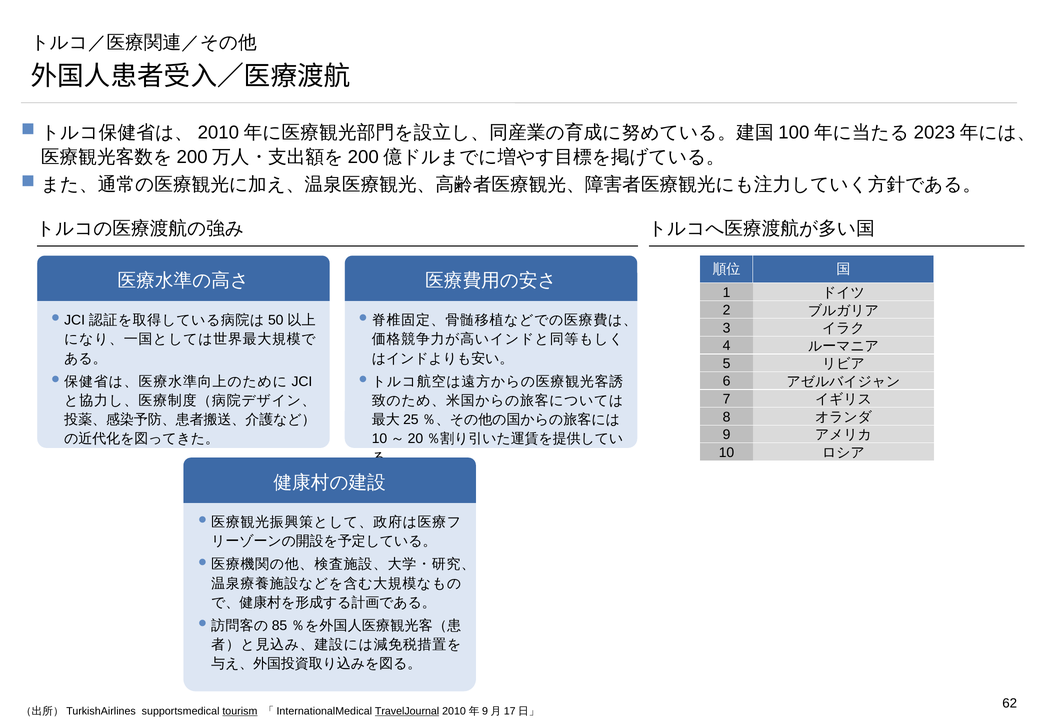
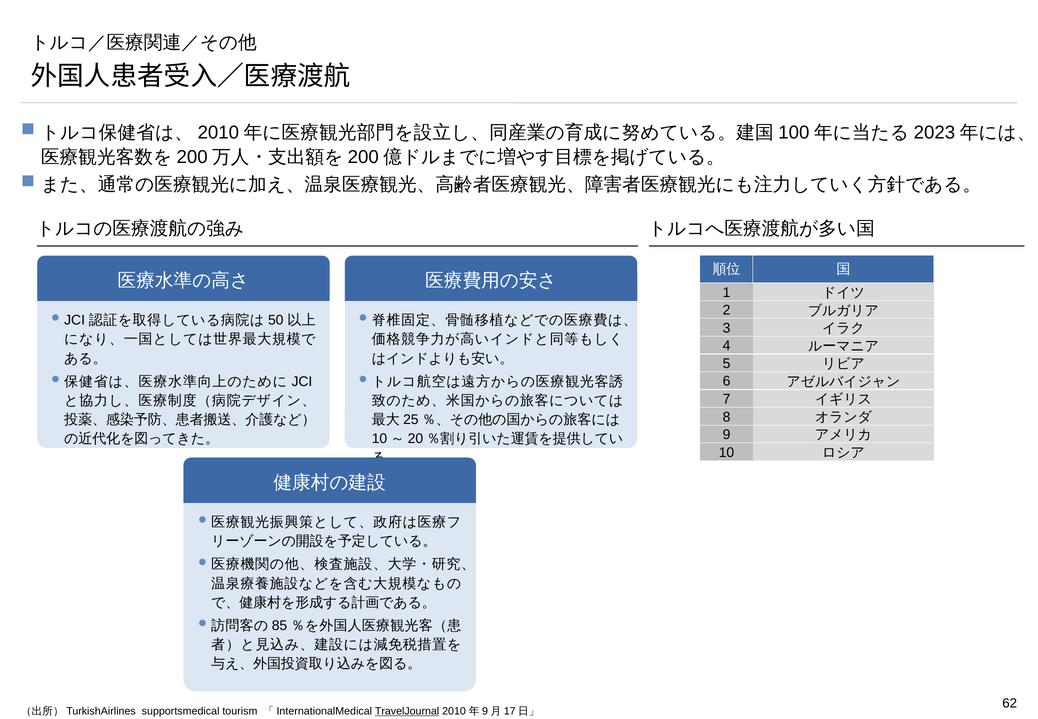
tourism underline: present -> none
